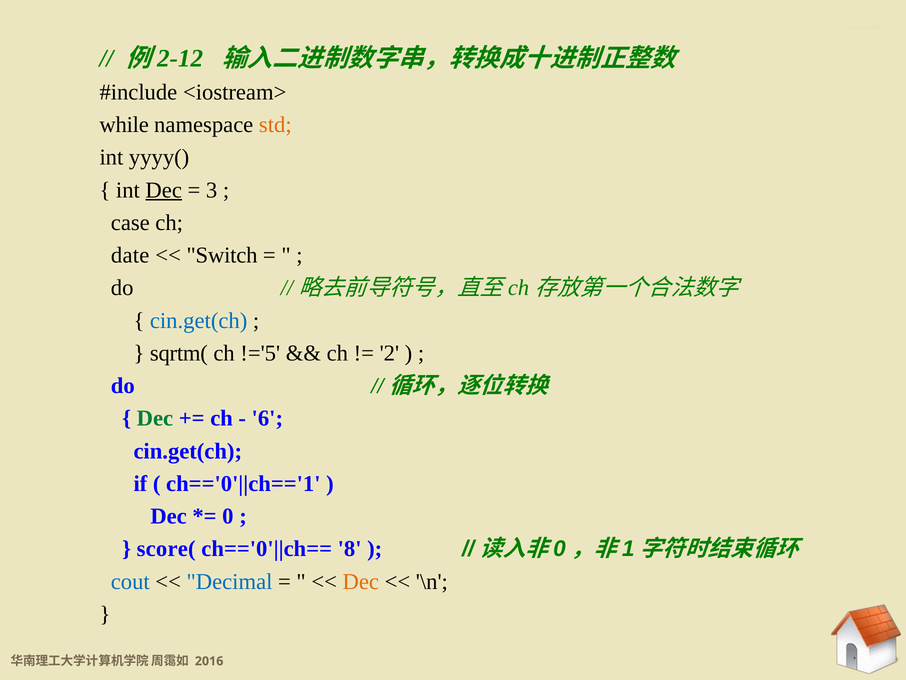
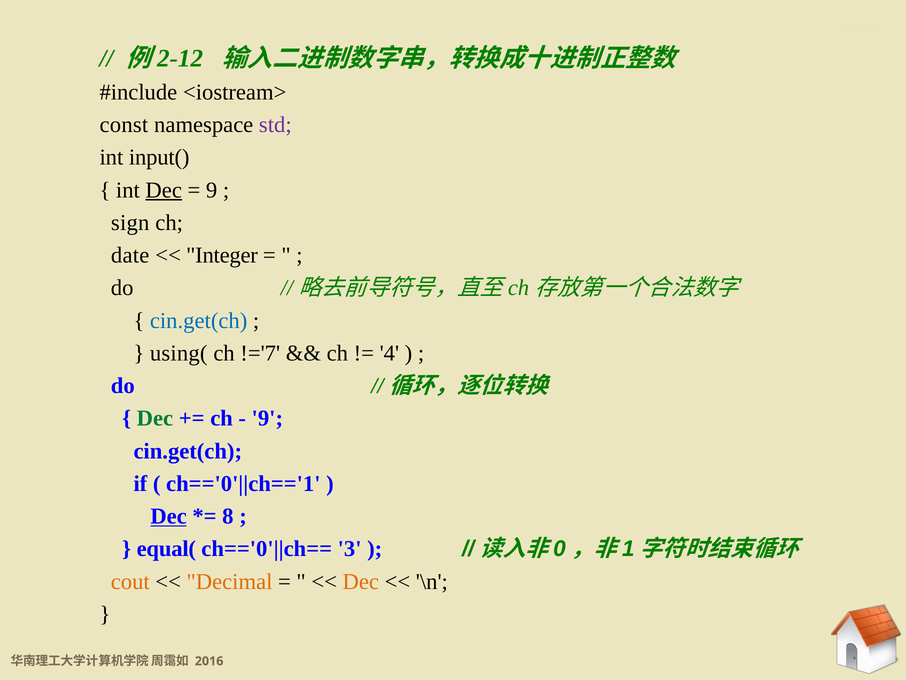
while: while -> const
std colour: orange -> purple
yyyy(: yyyy( -> input(
3 at (212, 190): 3 -> 9
case: case -> sign
Switch: Switch -> Integer
sqrtm(: sqrtm( -> using(
!='5: !='5 -> !='7
2: 2 -> 4
6 at (267, 418): 6 -> 9
Dec at (169, 516) underline: none -> present
0: 0 -> 8
score(: score( -> equal(
8: 8 -> 3
cout colour: blue -> orange
Decimal colour: blue -> orange
